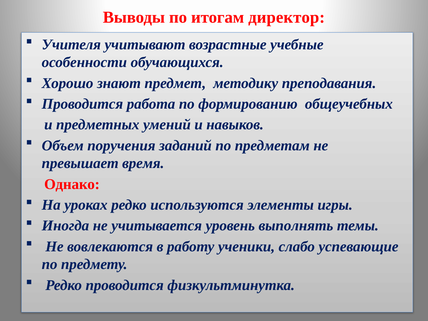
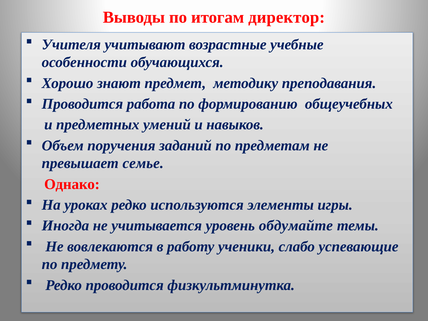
время: время -> семье
выполнять: выполнять -> обдумайте
